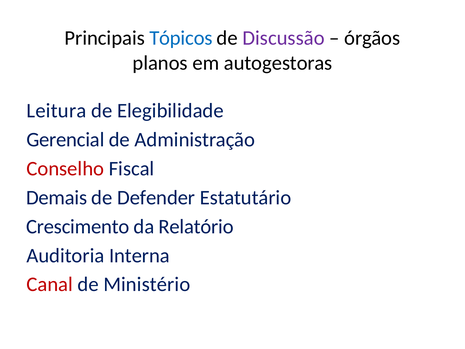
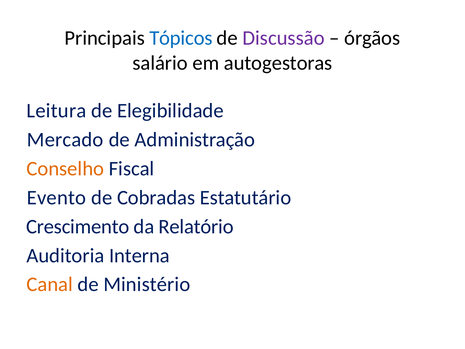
planos: planos -> salário
Gerencial: Gerencial -> Mercado
Conselho colour: red -> orange
Demais: Demais -> Evento
Defender: Defender -> Cobradas
Canal colour: red -> orange
